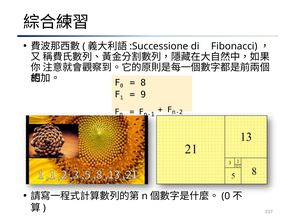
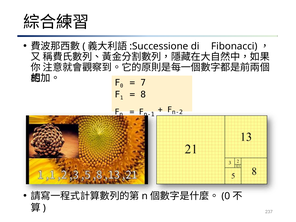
8: 8 -> 7
9: 9 -> 8
